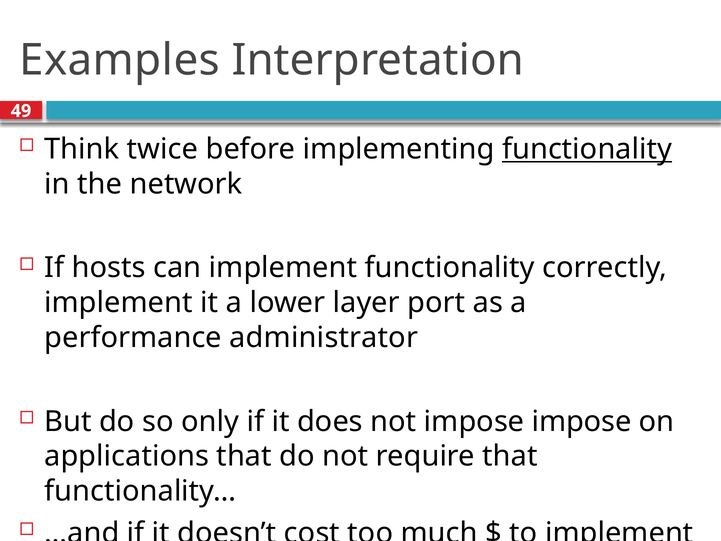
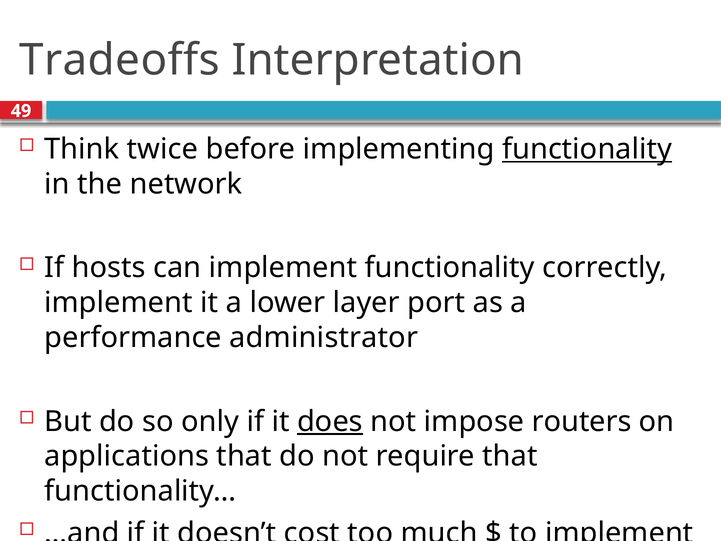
Examples: Examples -> Tradeoffs
does underline: none -> present
impose impose: impose -> routers
